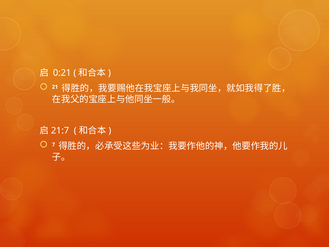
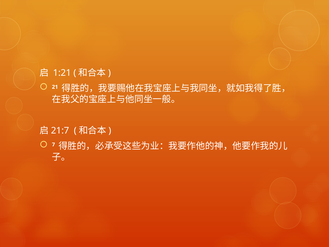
0:21: 0:21 -> 1:21
